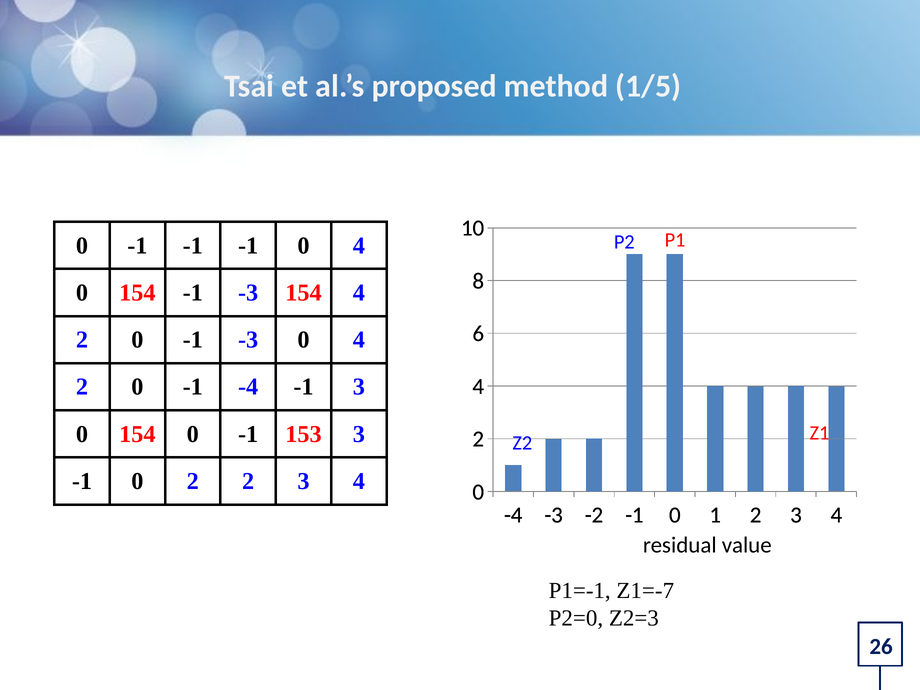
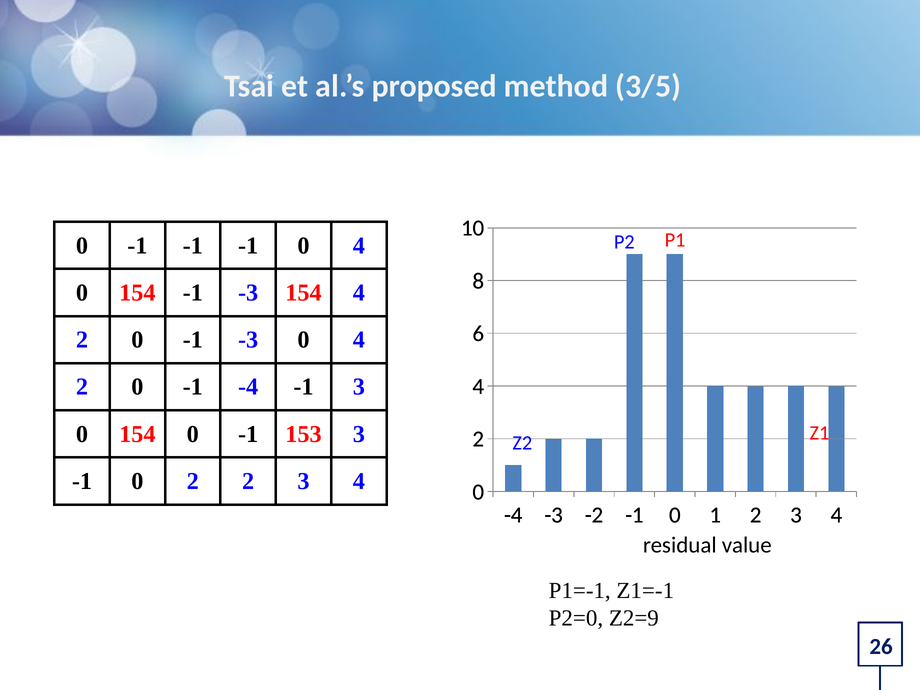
1/5: 1/5 -> 3/5
Z1=-7: Z1=-7 -> Z1=-1
Z2=3: Z2=3 -> Z2=9
